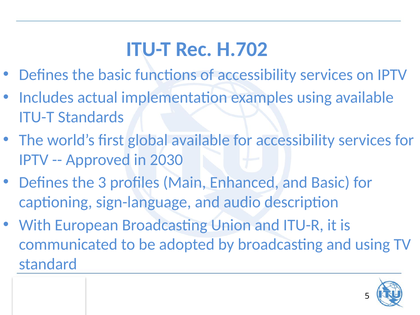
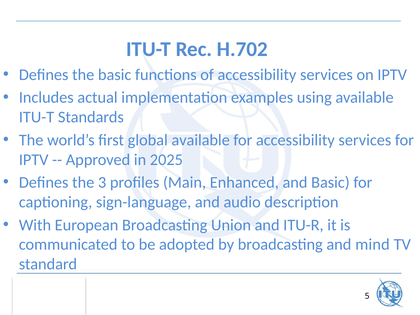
2030: 2030 -> 2025
and using: using -> mind
